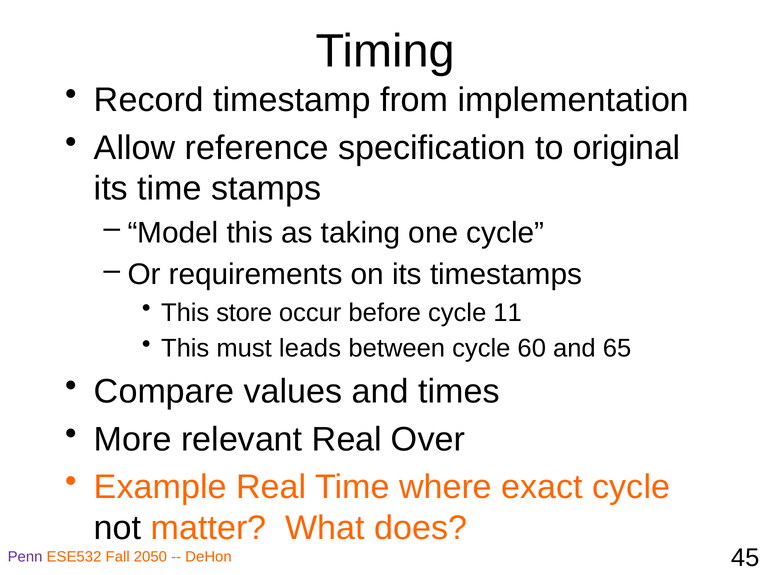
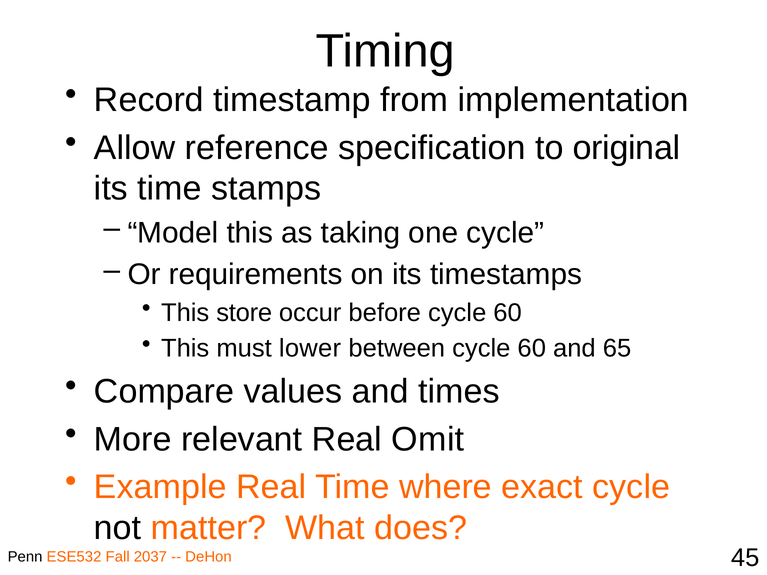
before cycle 11: 11 -> 60
leads: leads -> lower
Over: Over -> Omit
Penn colour: purple -> black
2050: 2050 -> 2037
